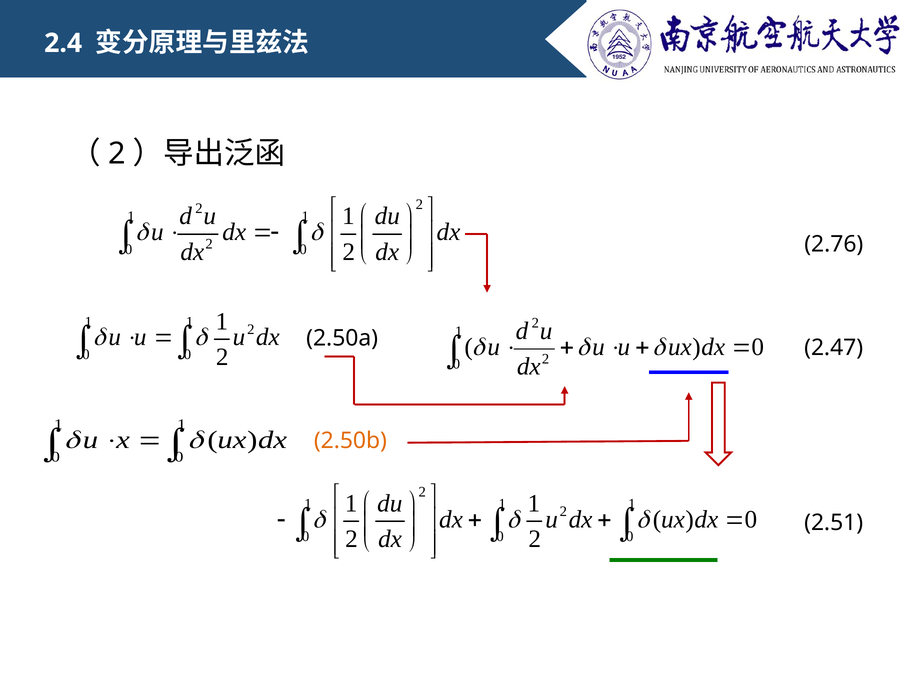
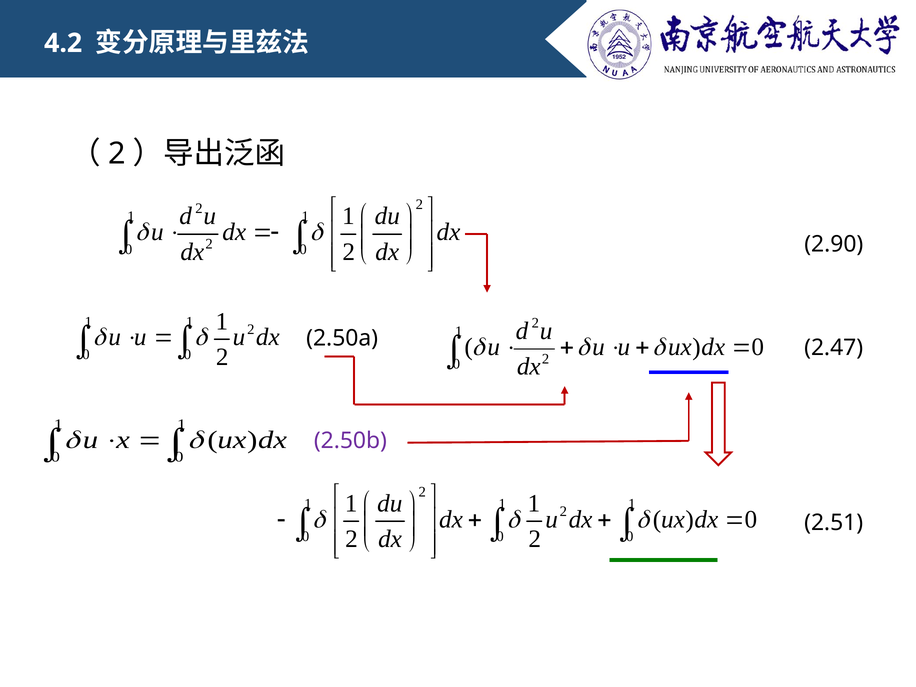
2.4: 2.4 -> 4.2
2.76: 2.76 -> 2.90
2.50b colour: orange -> purple
